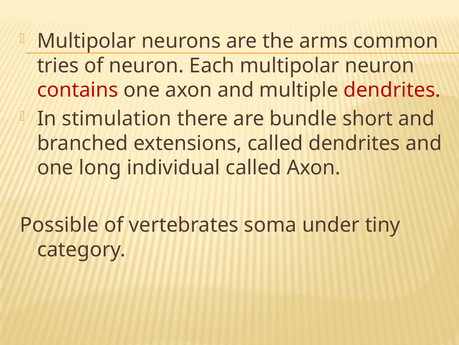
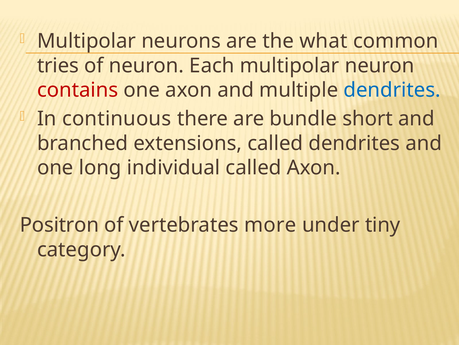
arms: arms -> what
dendrites at (392, 90) colour: red -> blue
stimulation: stimulation -> continuous
Possible: Possible -> Positron
soma: soma -> more
